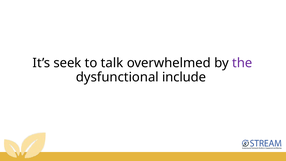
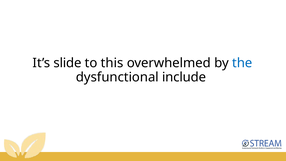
seek: seek -> slide
talk: talk -> this
the colour: purple -> blue
